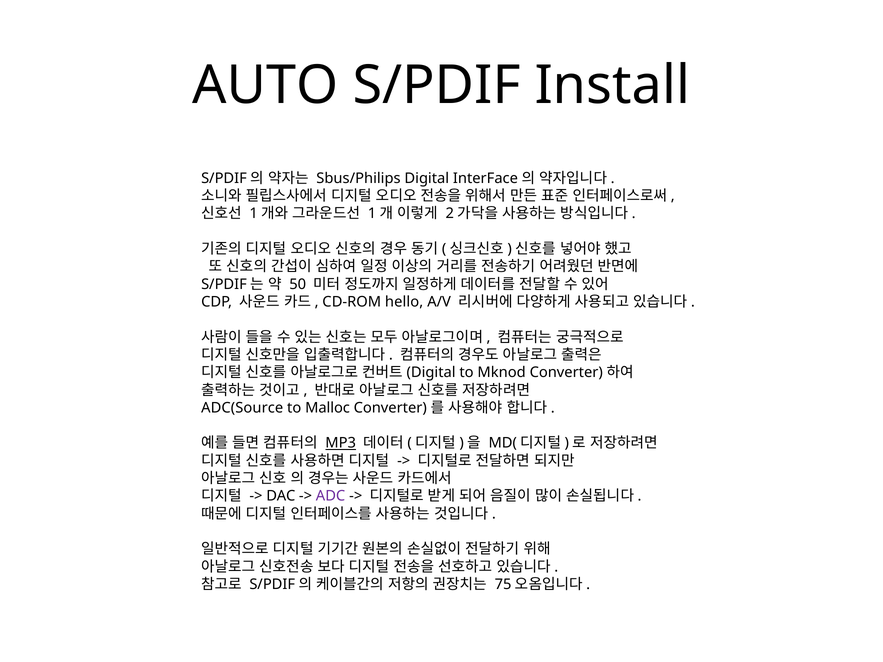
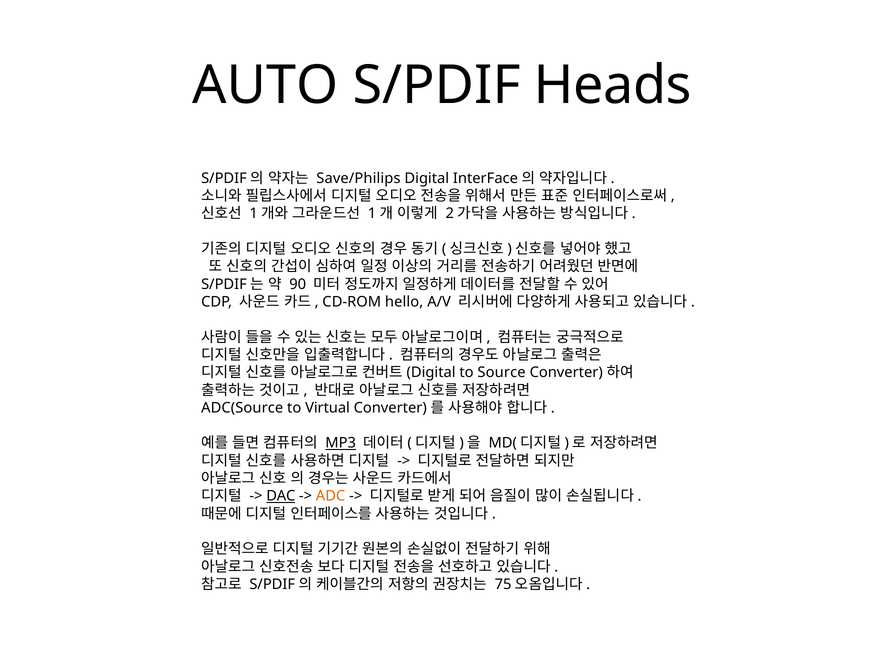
Install: Install -> Heads
Sbus/Philips: Sbus/Philips -> Save/Philips
50: 50 -> 90
Mknod: Mknod -> Source
Malloc: Malloc -> Virtual
DAC underline: none -> present
ADC colour: purple -> orange
